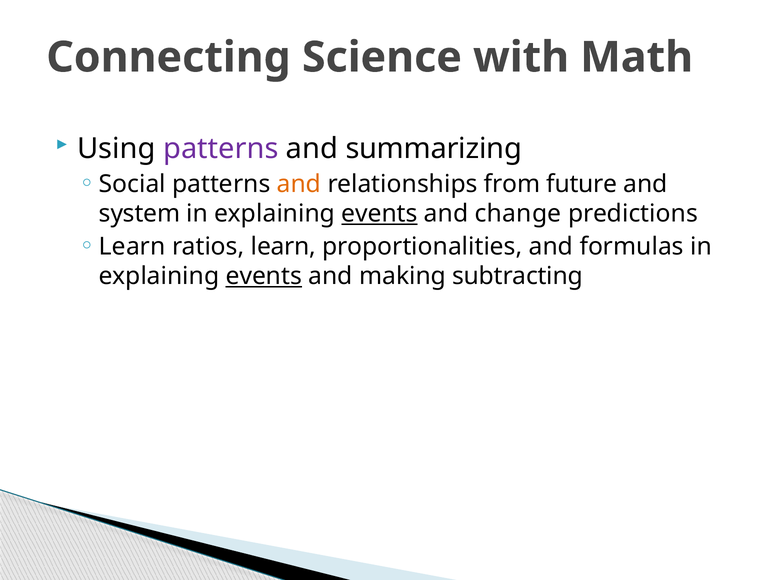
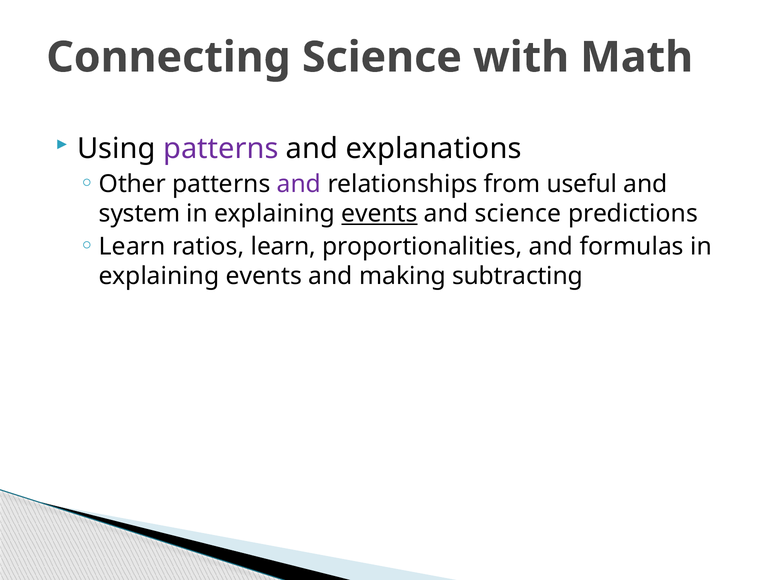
summarizing: summarizing -> explanations
Social: Social -> Other
and at (299, 184) colour: orange -> purple
future: future -> useful
and change: change -> science
events at (264, 277) underline: present -> none
